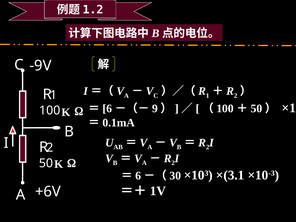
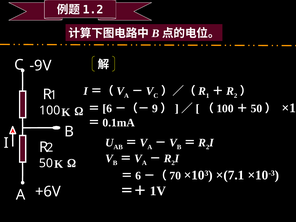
30: 30 -> 70
×(3.1: ×(3.1 -> ×(7.1
